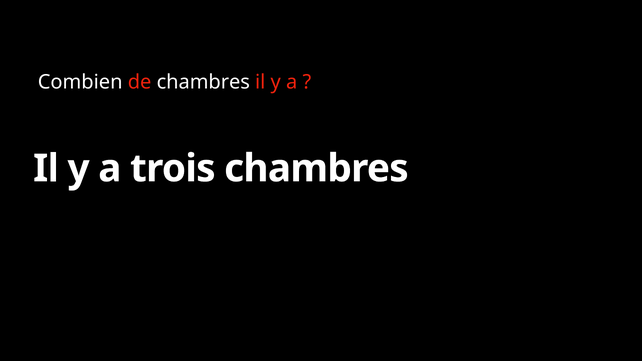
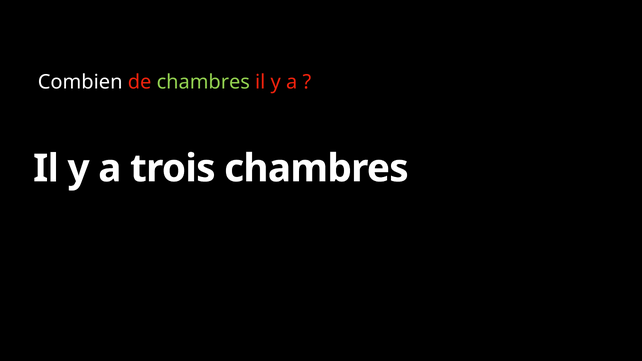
chambres at (203, 82) colour: white -> light green
